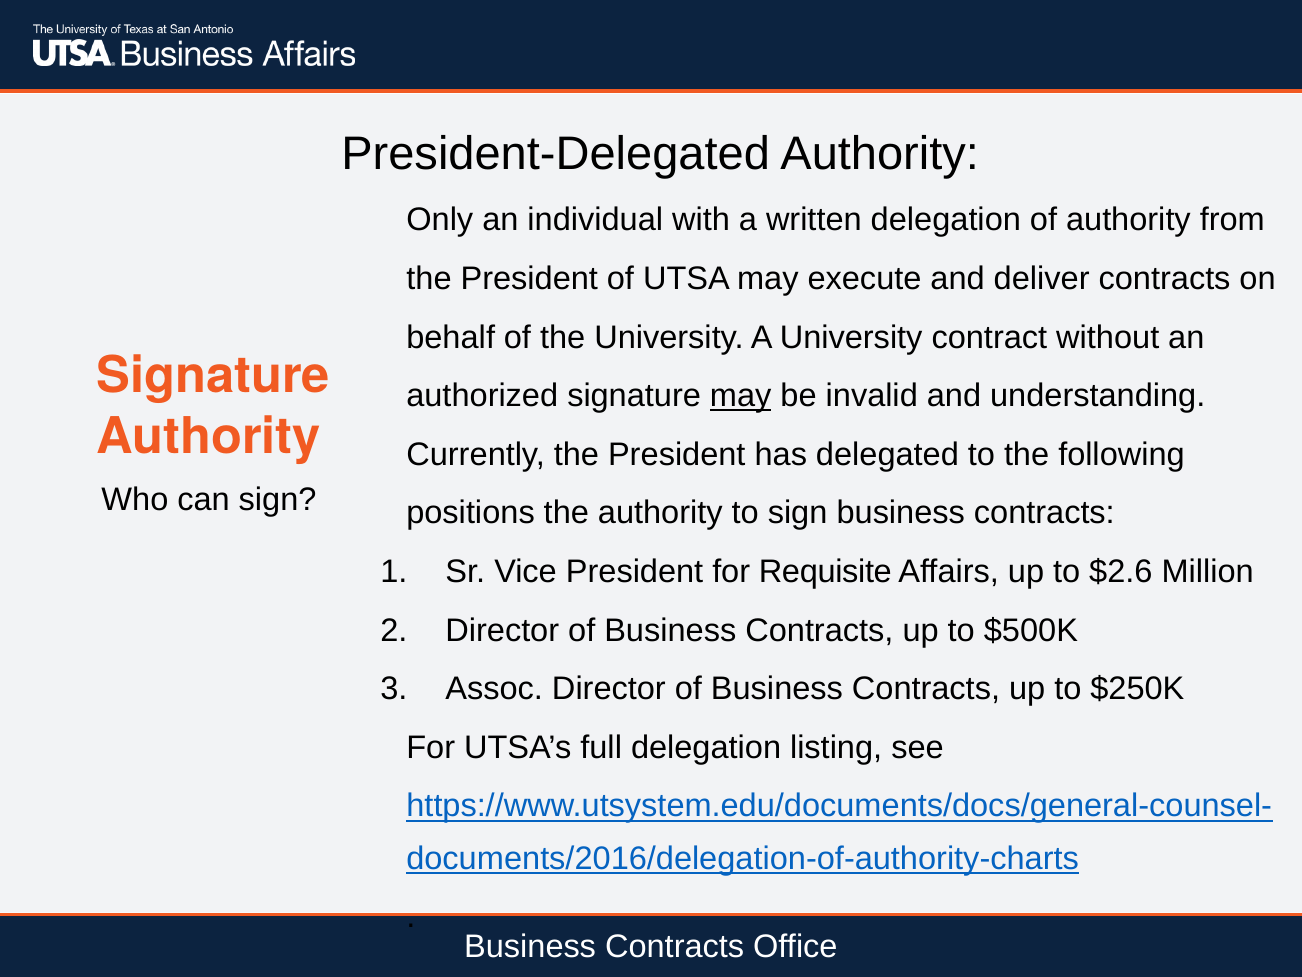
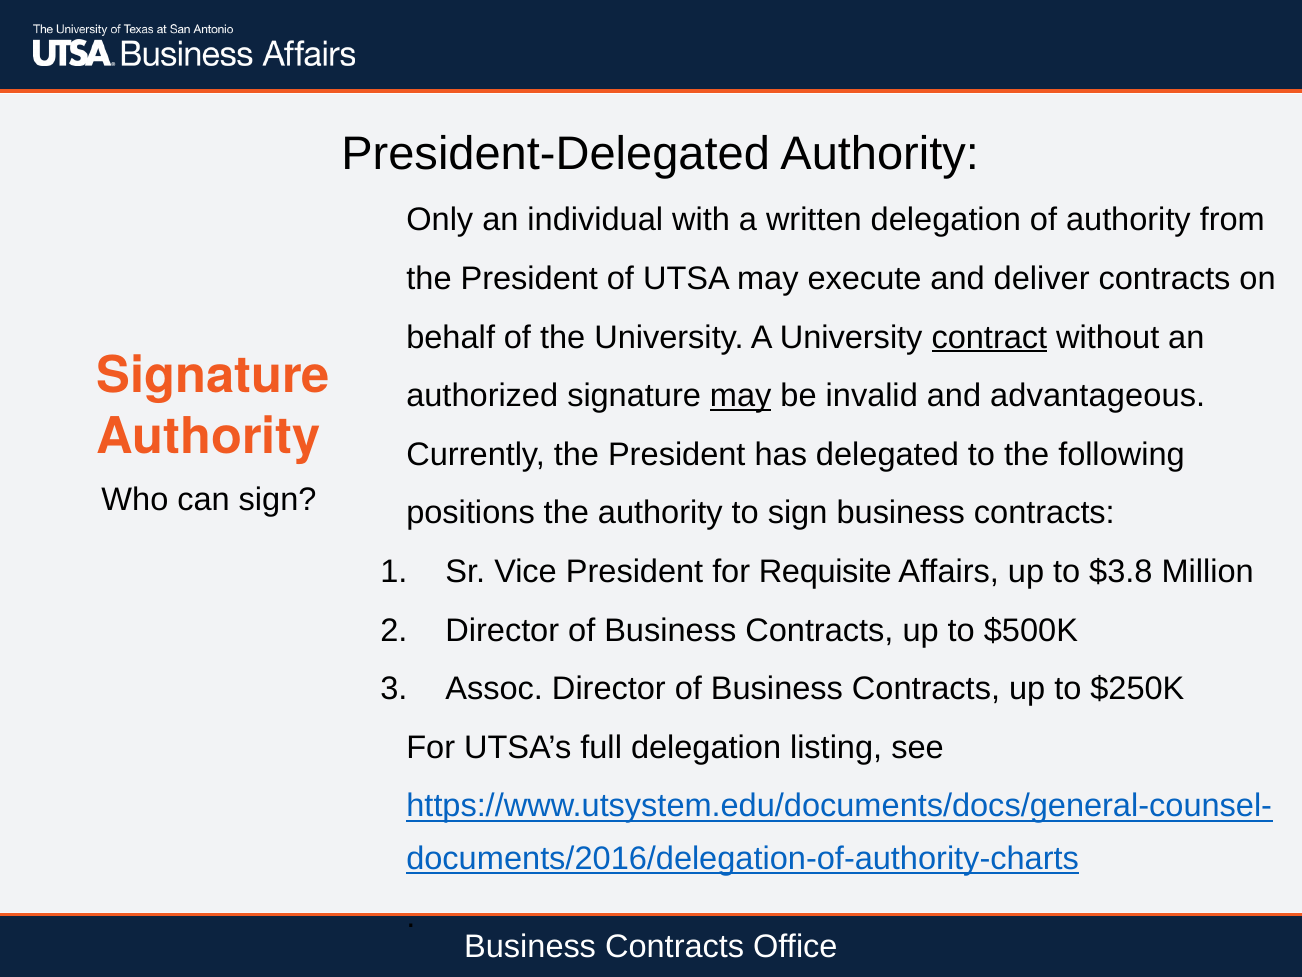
contract underline: none -> present
understanding: understanding -> advantageous
$2.6: $2.6 -> $3.8
